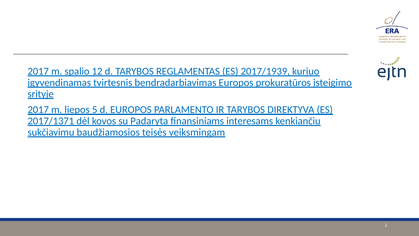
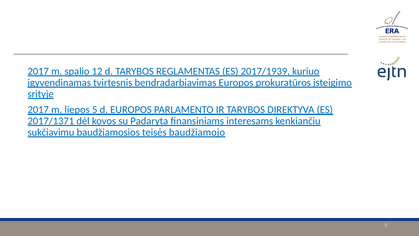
veiksmingam: veiksmingam -> baudžiamojo
